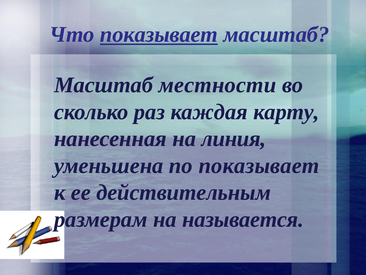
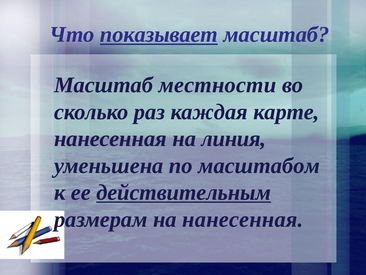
карту: карту -> карте
по показывает: показывает -> масштабом
действительным underline: none -> present
на называется: называется -> нанесенная
